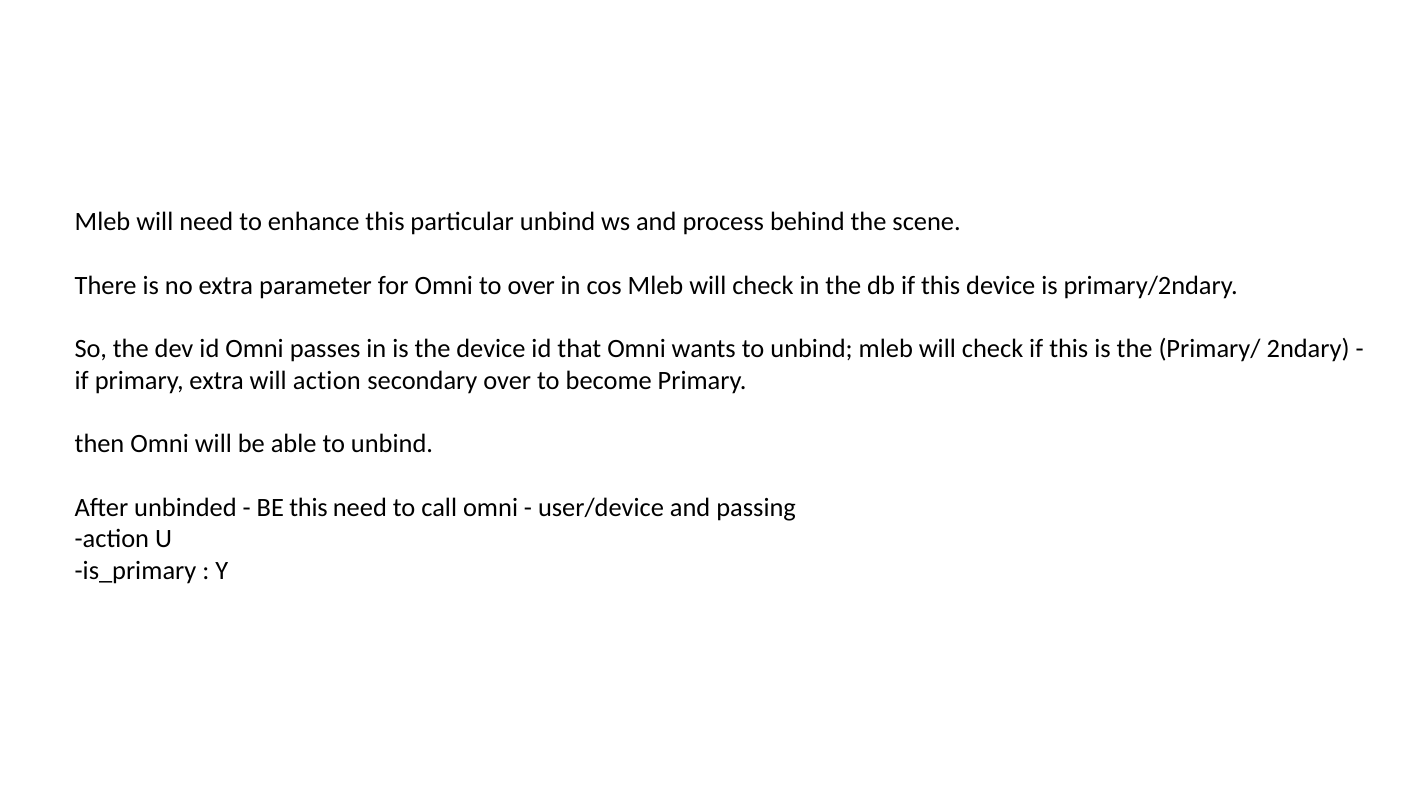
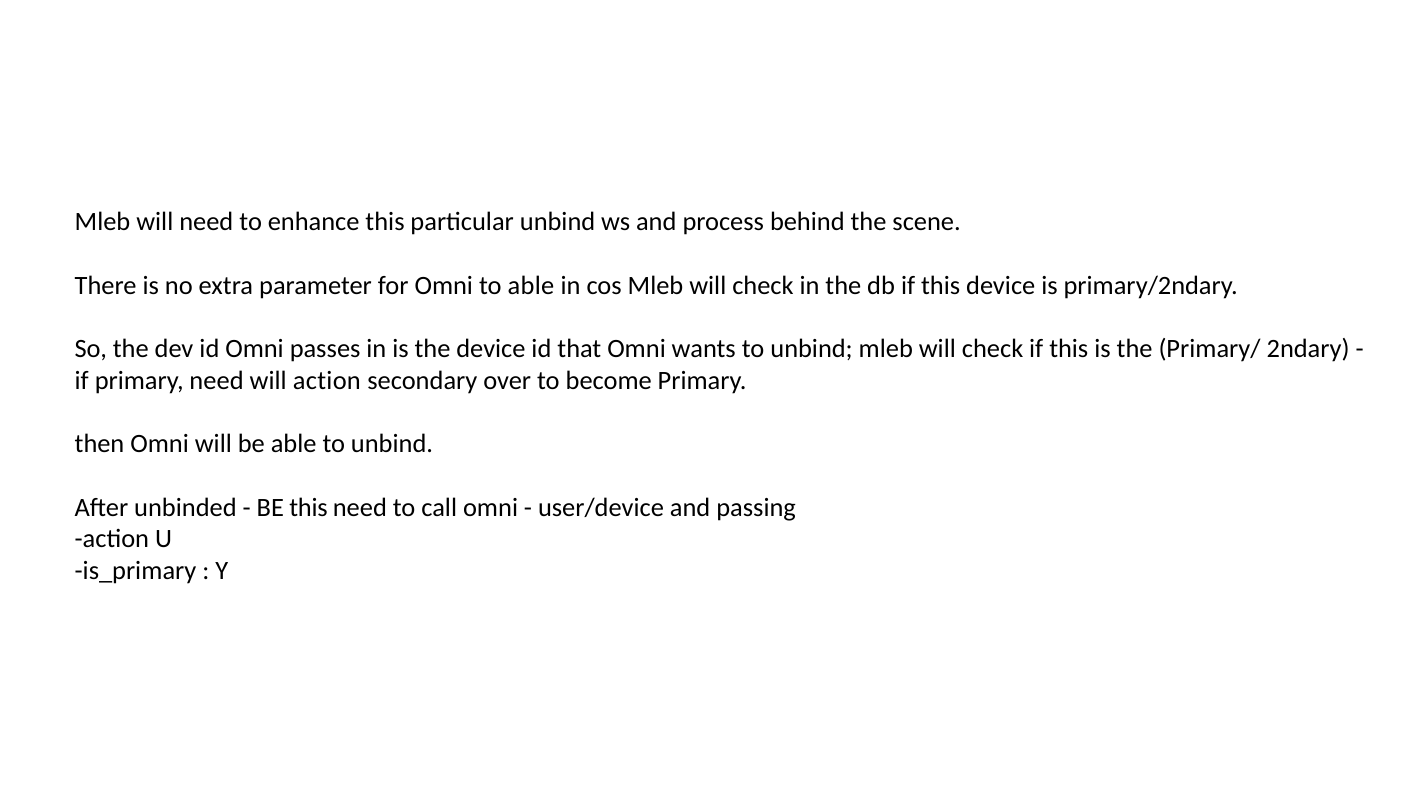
to over: over -> able
primary extra: extra -> need
